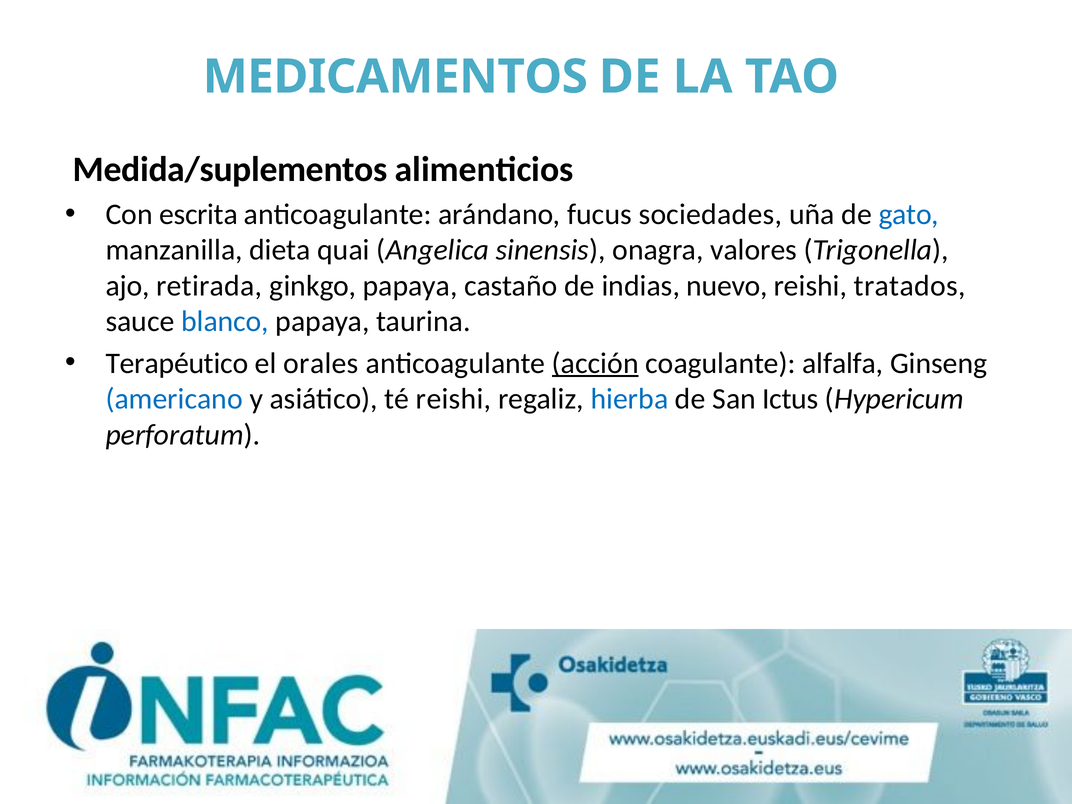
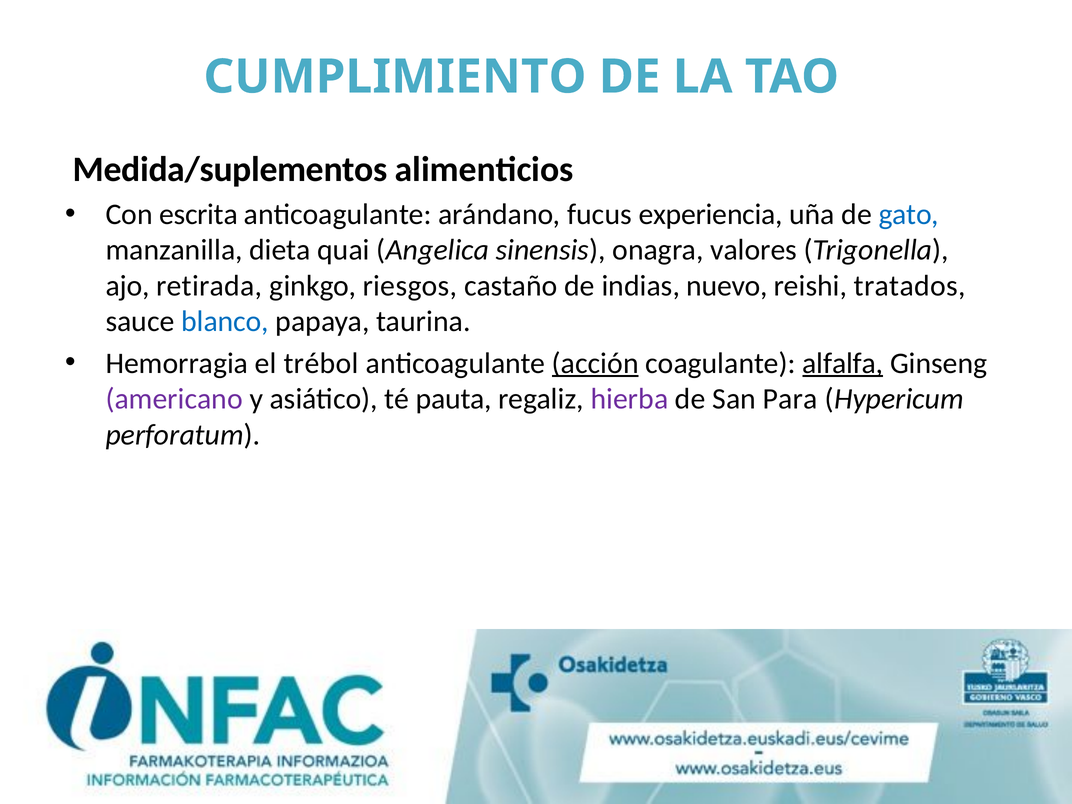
MEDICAMENTOS: MEDICAMENTOS -> CUMPLIMIENTO
sociedades: sociedades -> experiencia
ginkgo papaya: papaya -> riesgos
Terapéutico: Terapéutico -> Hemorragia
orales: orales -> trébol
alfalfa underline: none -> present
americano colour: blue -> purple
té reishi: reishi -> pauta
hierba colour: blue -> purple
Ictus: Ictus -> Para
